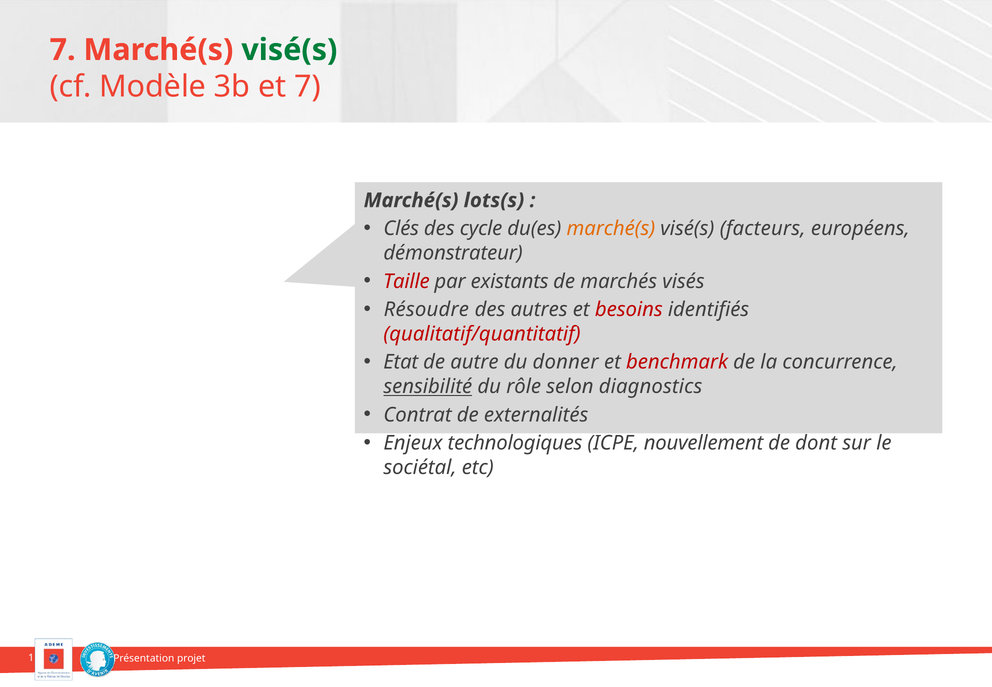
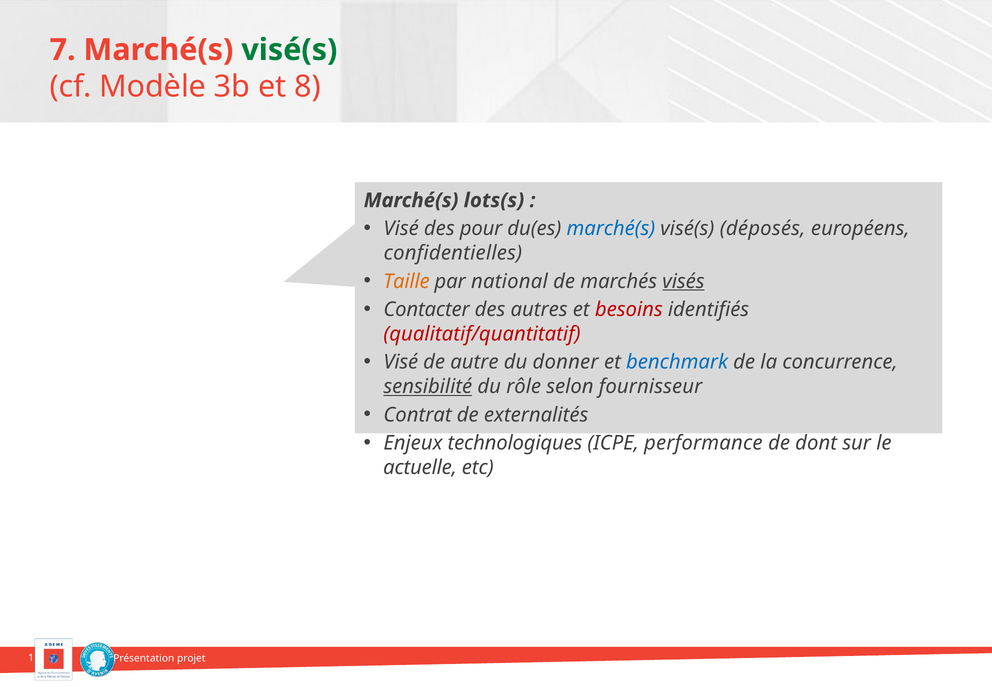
et 7: 7 -> 8
Clés at (401, 229): Clés -> Visé
cycle: cycle -> pour
marché(s at (611, 229) colour: orange -> blue
facteurs: facteurs -> déposés
démonstrateur: démonstrateur -> confidentielles
Taille colour: red -> orange
existants: existants -> national
visés underline: none -> present
Résoudre: Résoudre -> Contacter
Etat at (401, 362): Etat -> Visé
benchmark colour: red -> blue
diagnostics: diagnostics -> fournisseur
nouvellement: nouvellement -> performance
sociétal: sociétal -> actuelle
